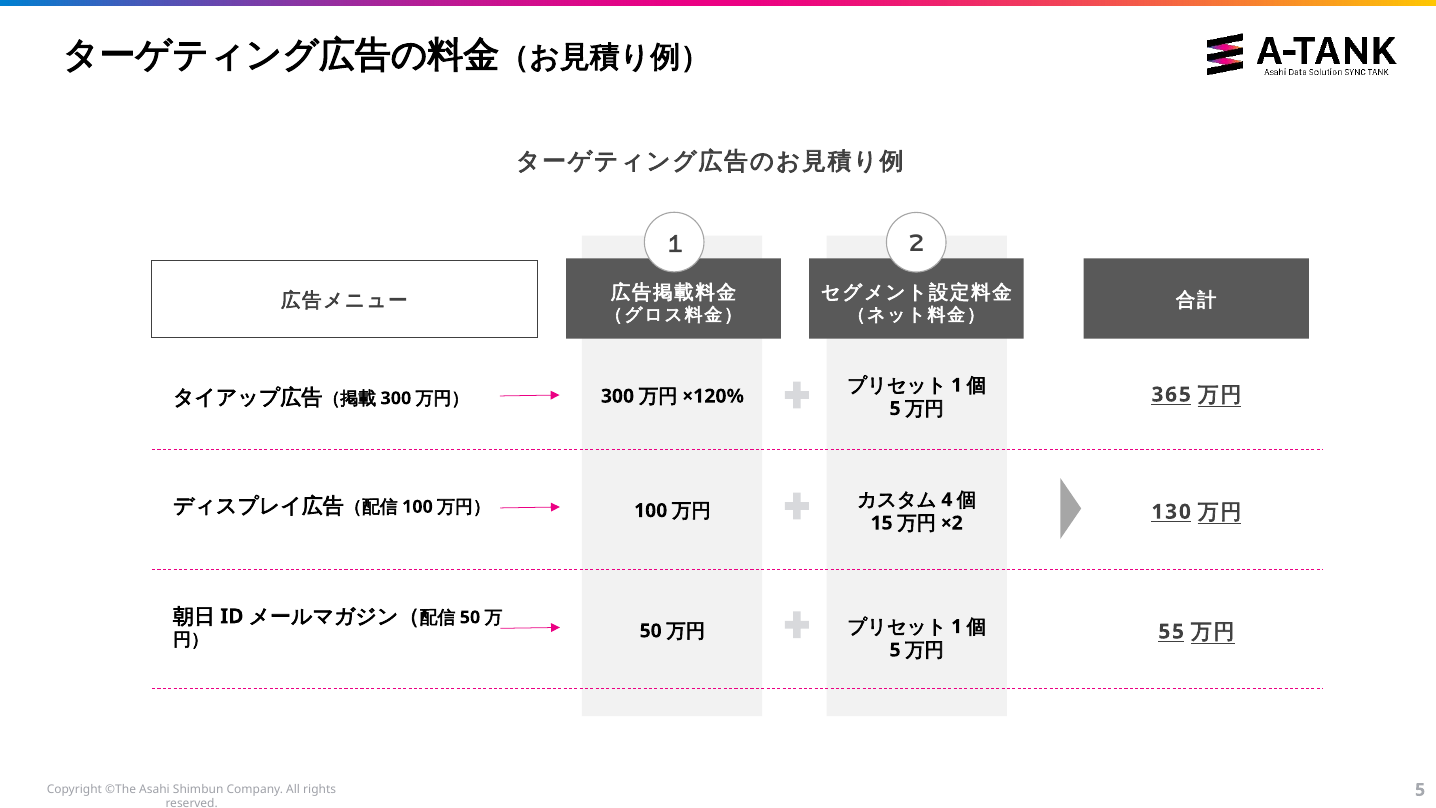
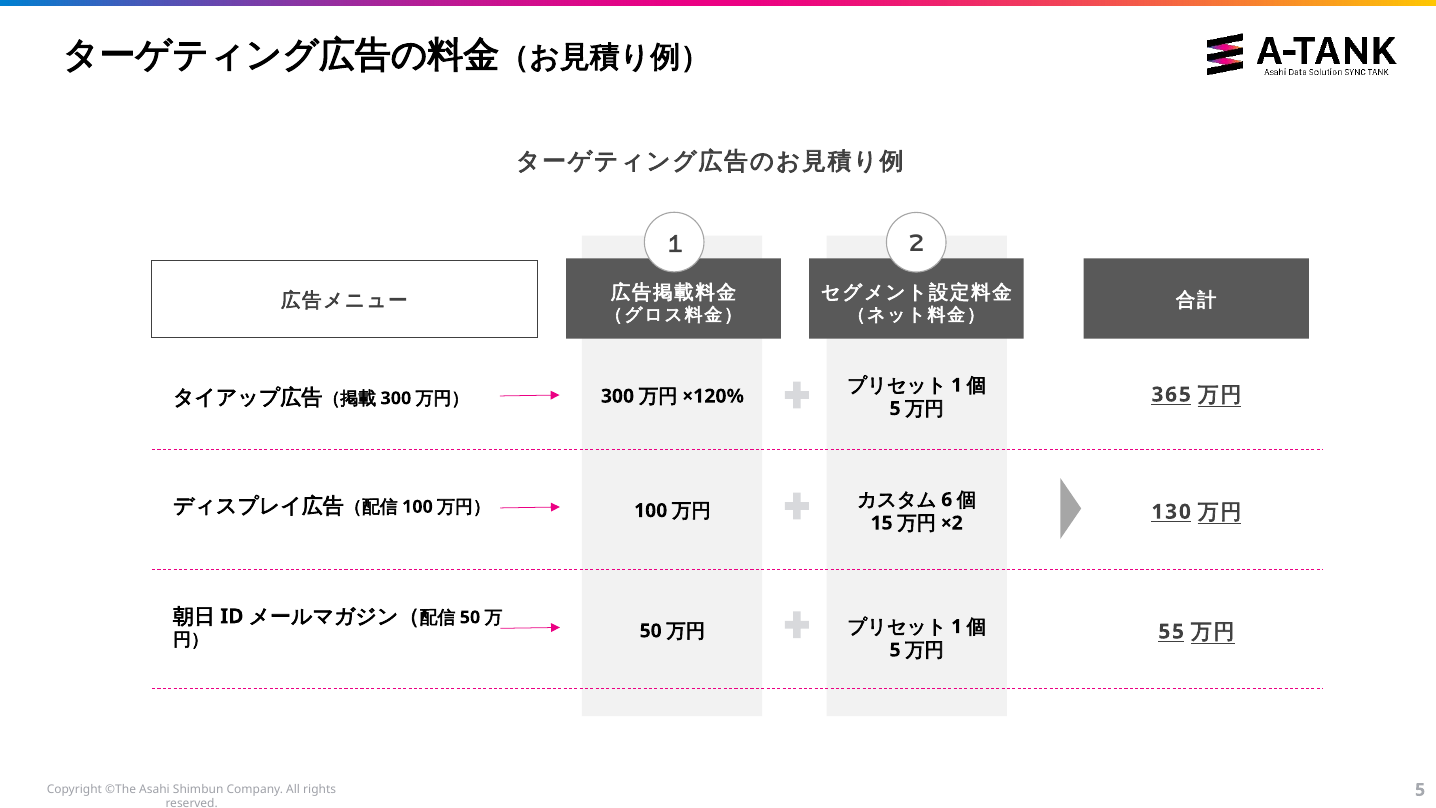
4: 4 -> 6
